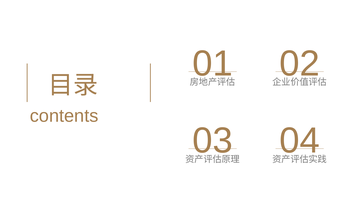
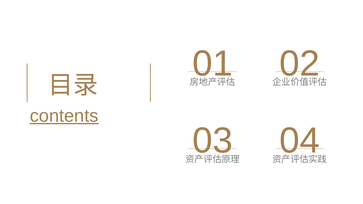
contents underline: none -> present
